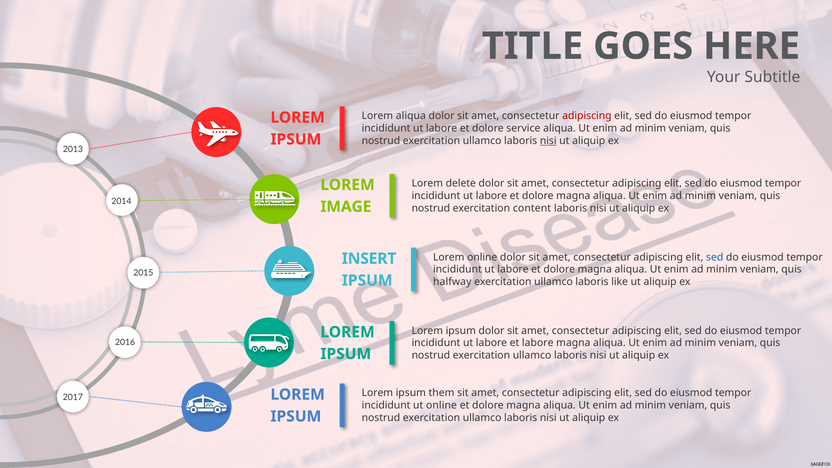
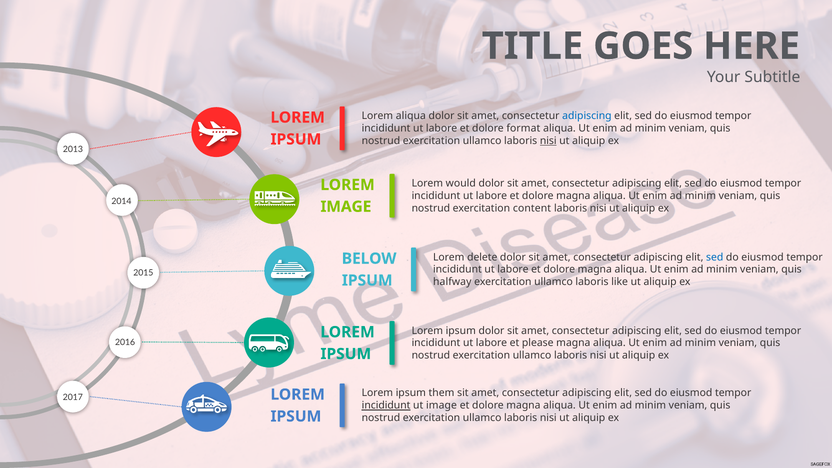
adipiscing at (587, 116) colour: red -> blue
service: service -> format
delete: delete -> would
Lorem online: online -> delete
INSERT: INSERT -> BELOW
et labore: labore -> please
incididunt at (386, 406) underline: none -> present
ut online: online -> image
